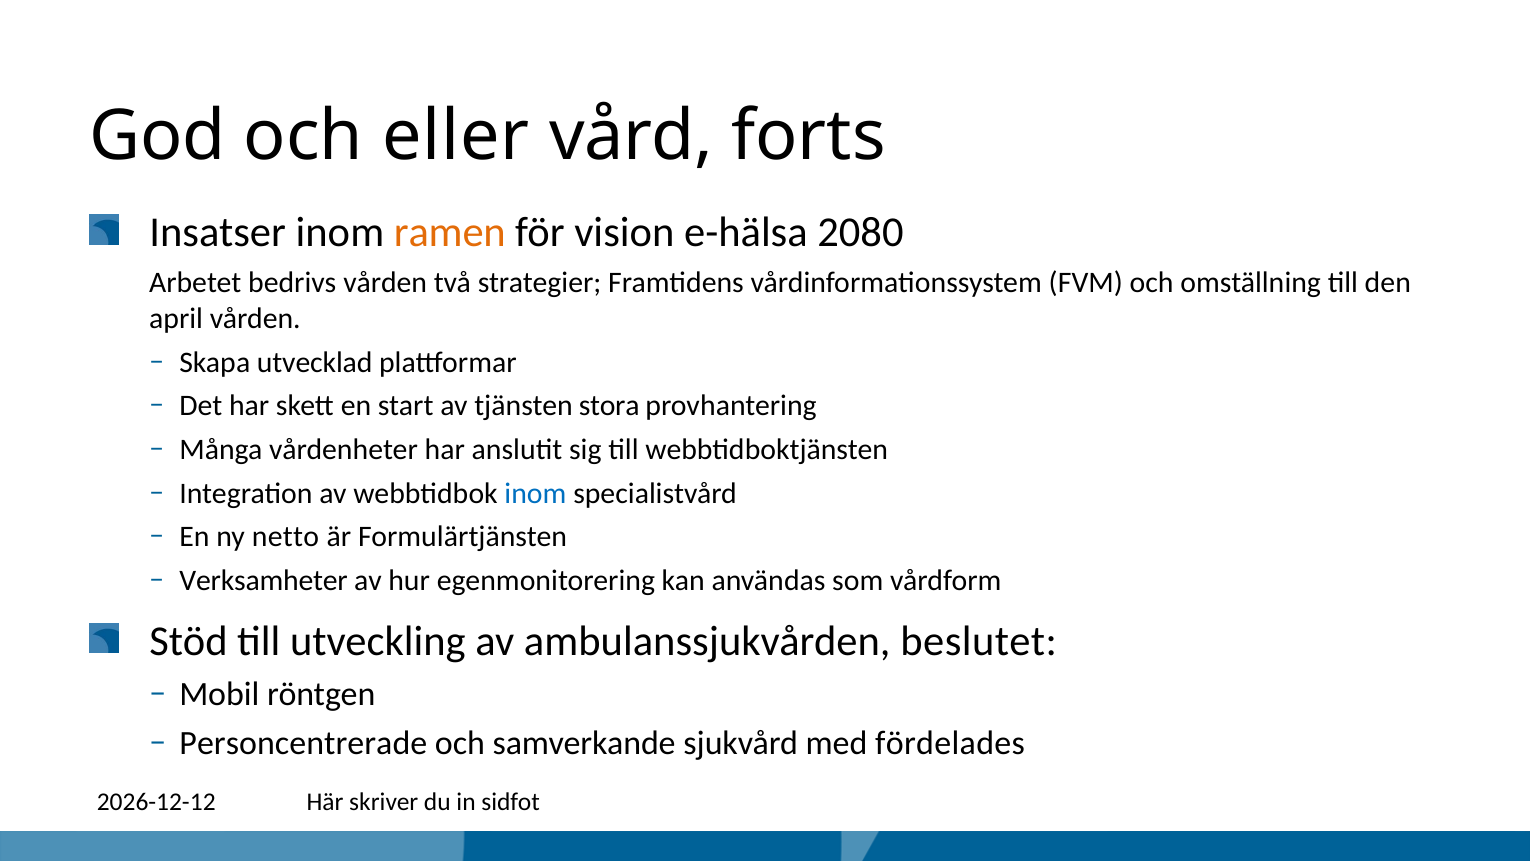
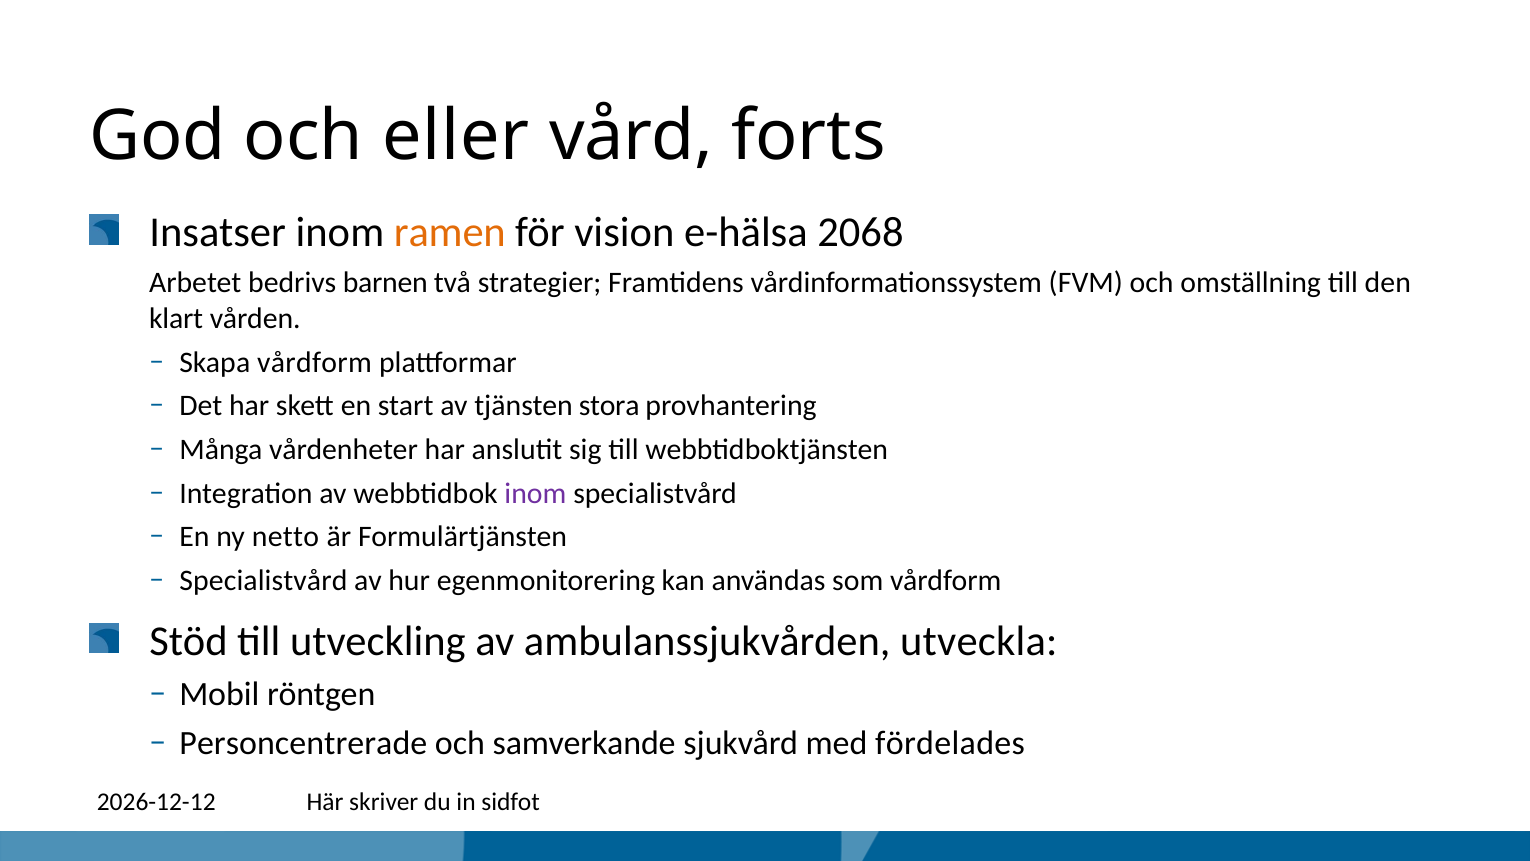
2080: 2080 -> 2068
bedrivs vården: vården -> barnen
april: april -> klart
Skapa utvecklad: utvecklad -> vårdform
inom at (535, 493) colour: blue -> purple
Verksamheter at (264, 580): Verksamheter -> Specialistvård
beslutet: beslutet -> utveckla
